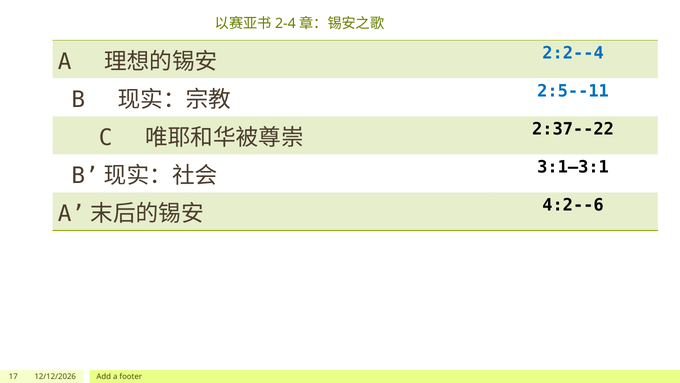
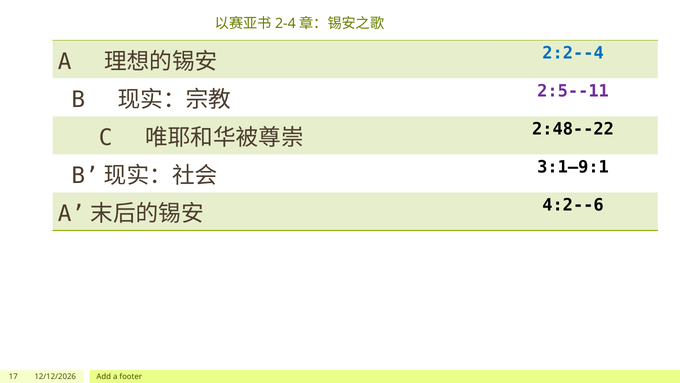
2:5--11 colour: blue -> purple
2:37--22: 2:37--22 -> 2:48--22
3:1—3:1: 3:1—3:1 -> 3:1—9:1
